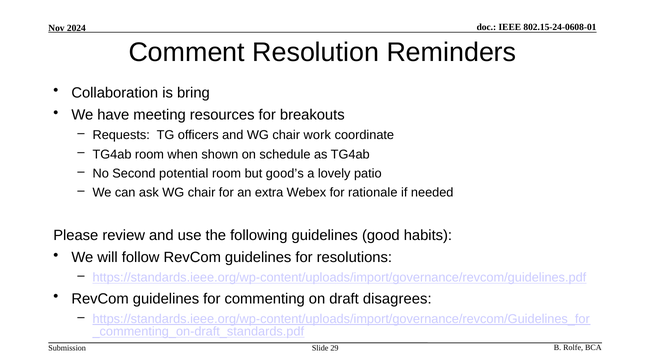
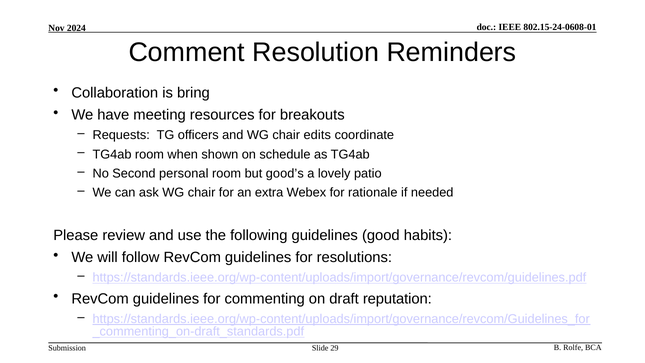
work: work -> edits
potential: potential -> personal
disagrees: disagrees -> reputation
